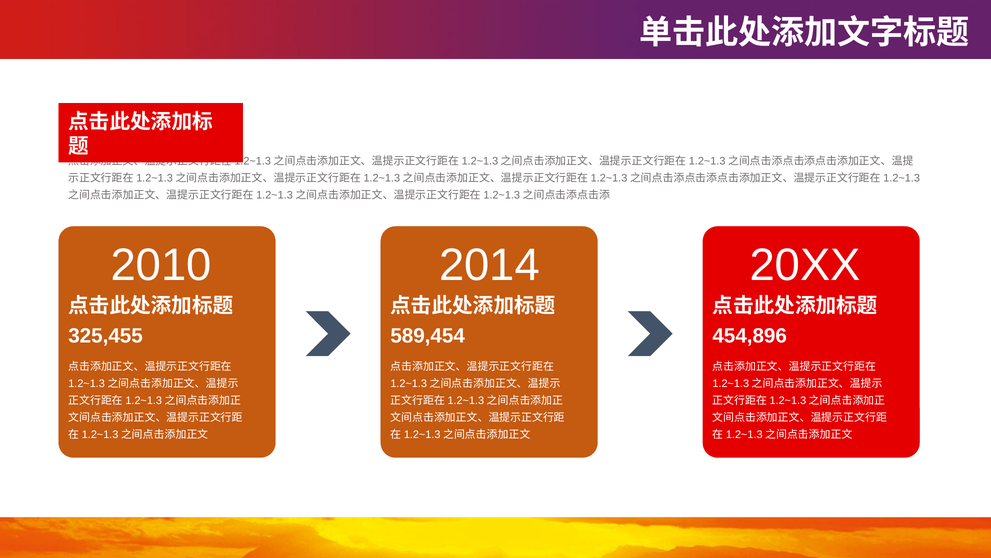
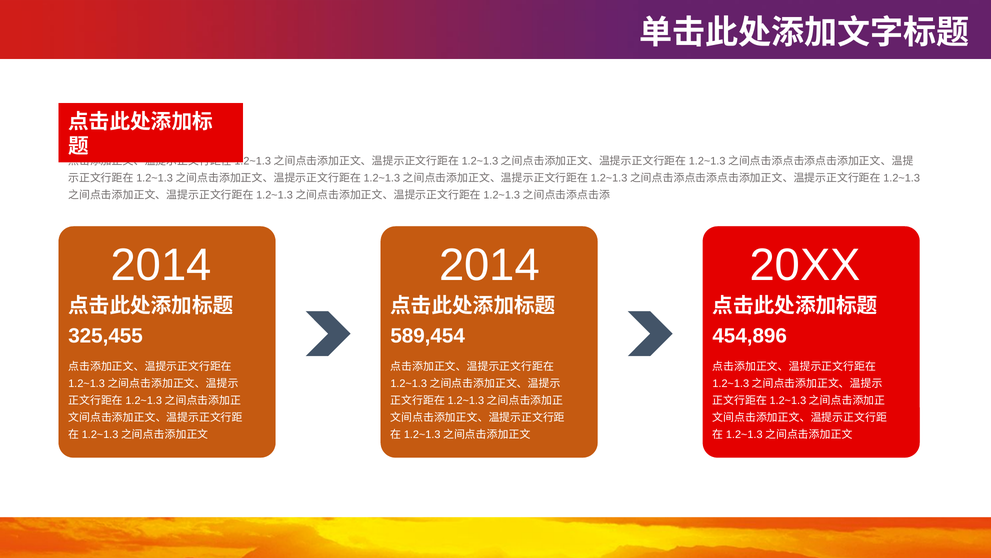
2010 at (161, 265): 2010 -> 2014
